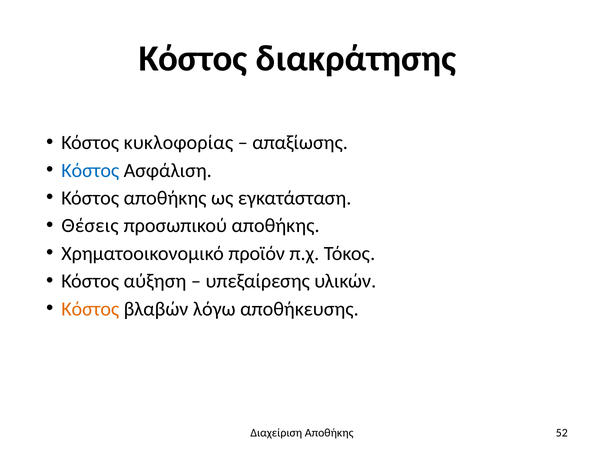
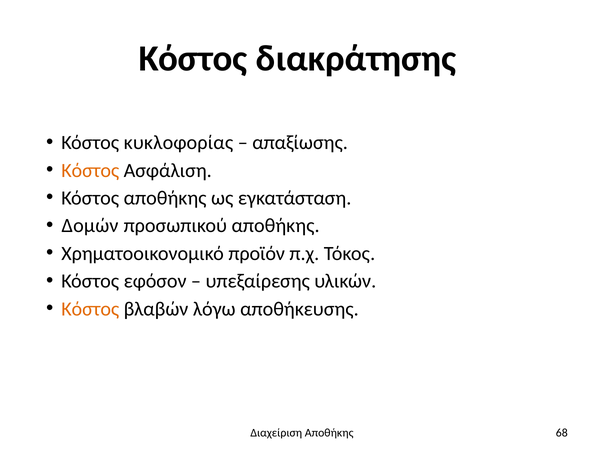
Κόστος at (90, 170) colour: blue -> orange
Θέσεις: Θέσεις -> Δομών
αύξηση: αύξηση -> εφόσον
52: 52 -> 68
